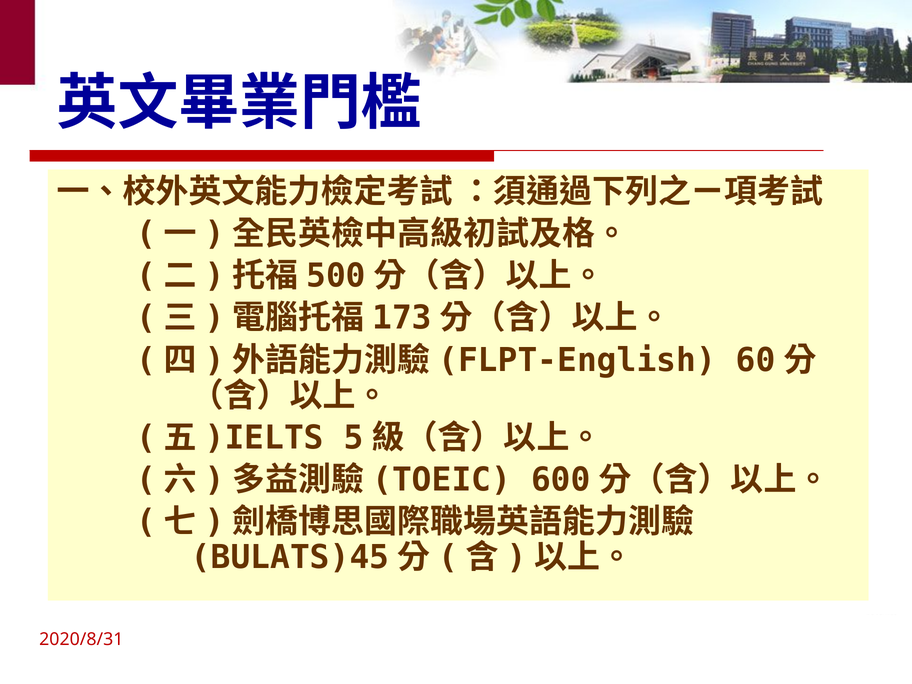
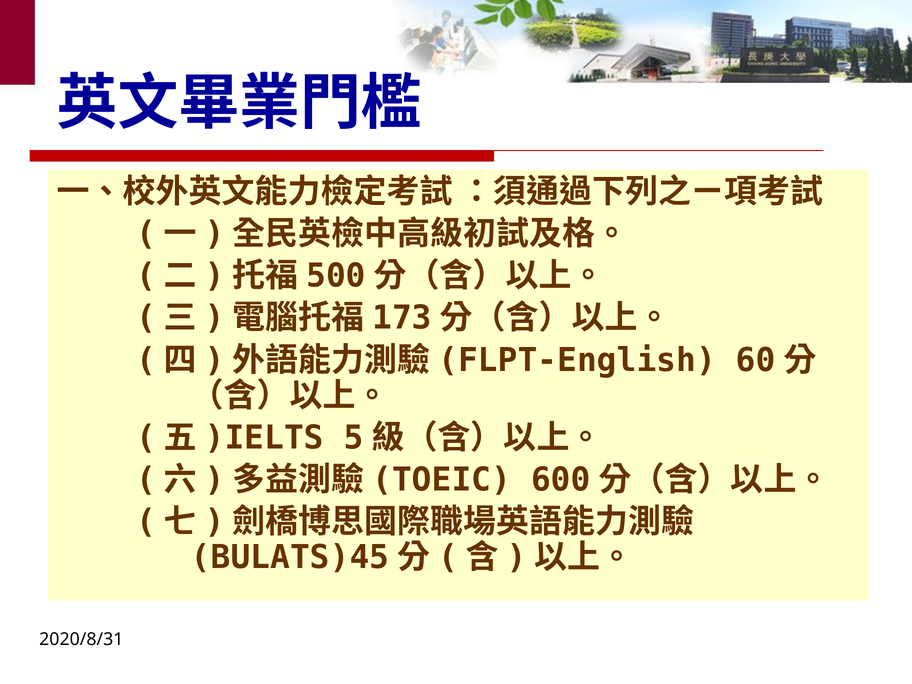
2020/8/31 colour: red -> black
